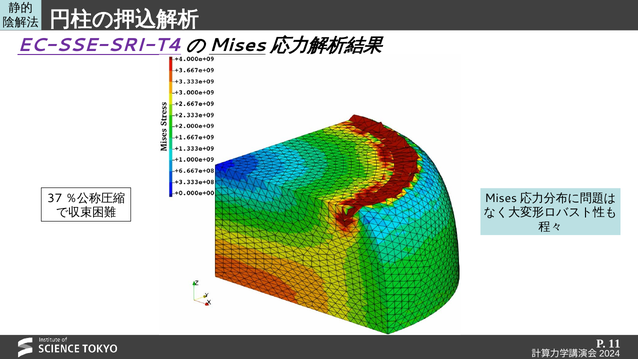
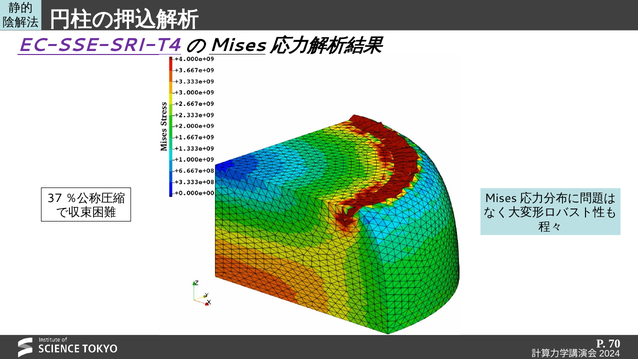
11: 11 -> 70
